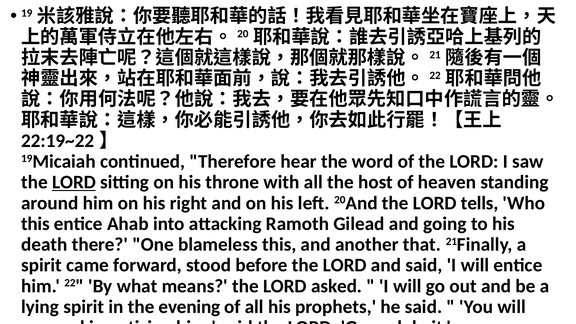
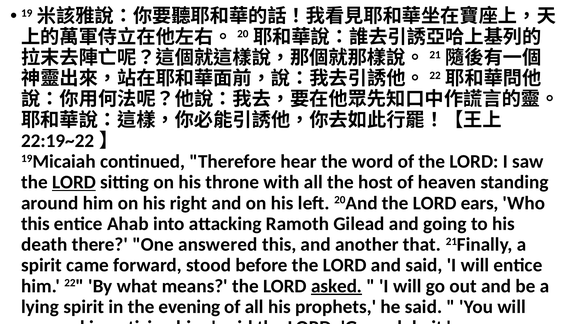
tells: tells -> ears
blameless: blameless -> answered
asked underline: none -> present
